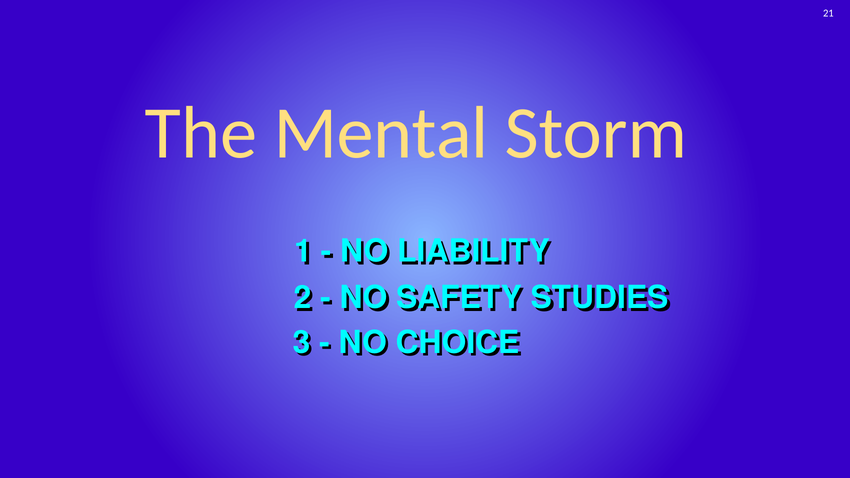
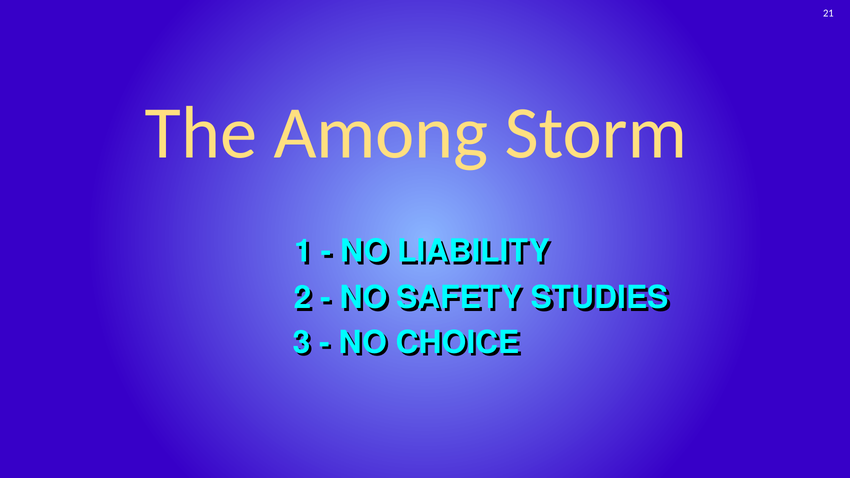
Mental: Mental -> Among
